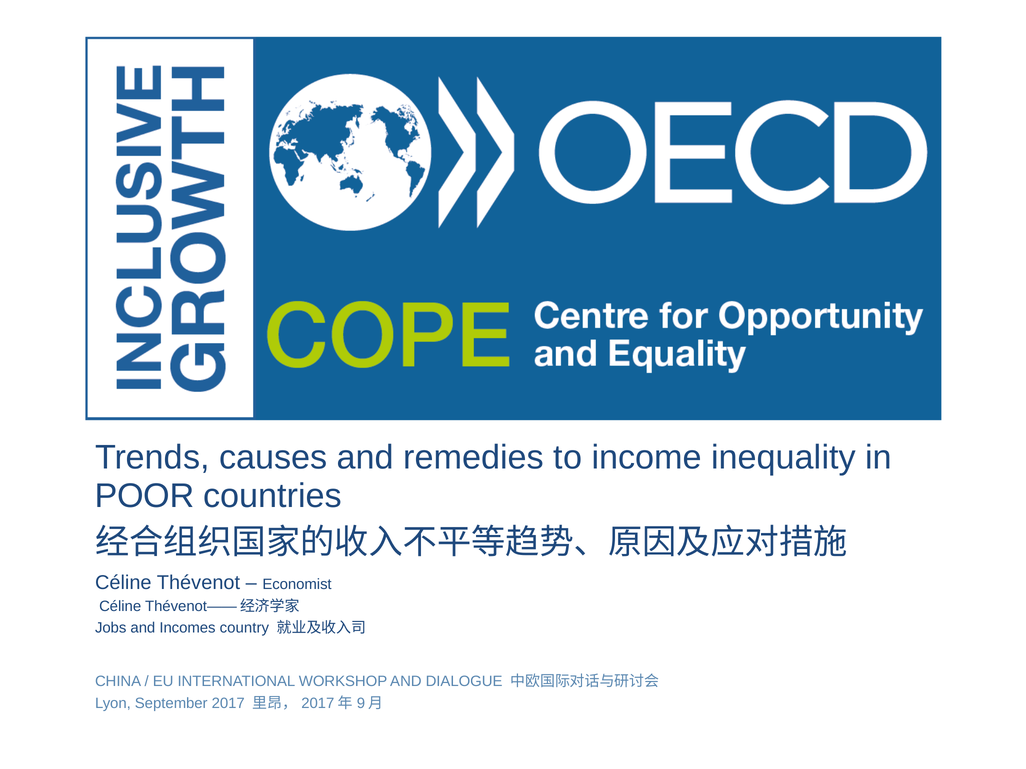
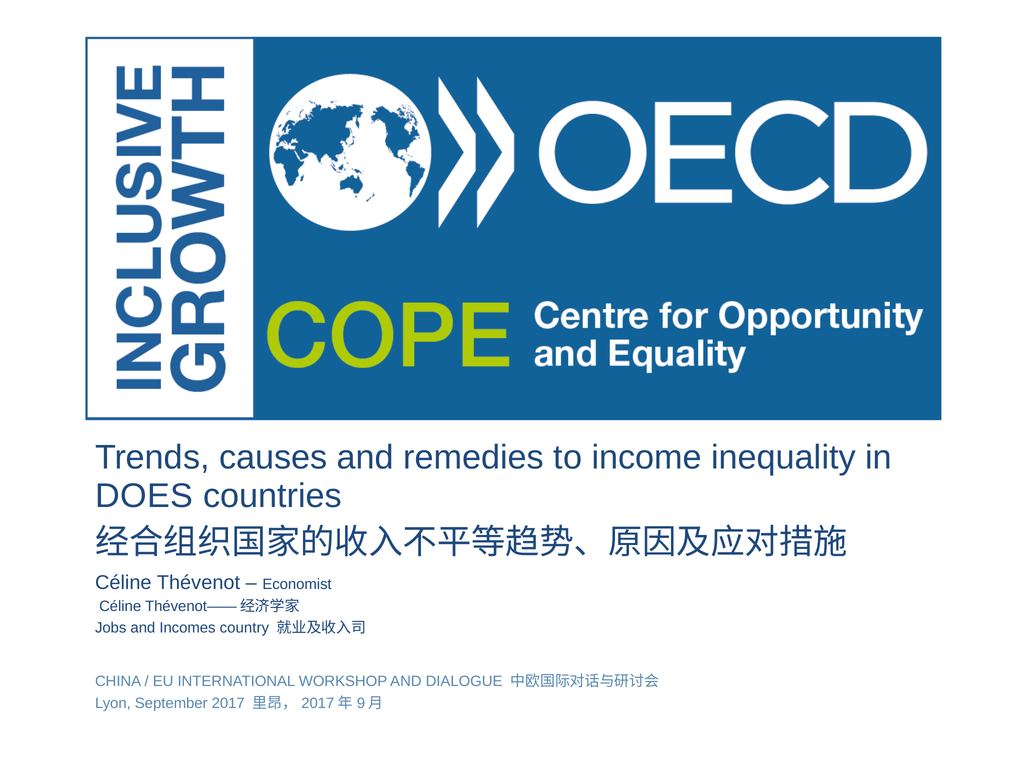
POOR: POOR -> DOES
